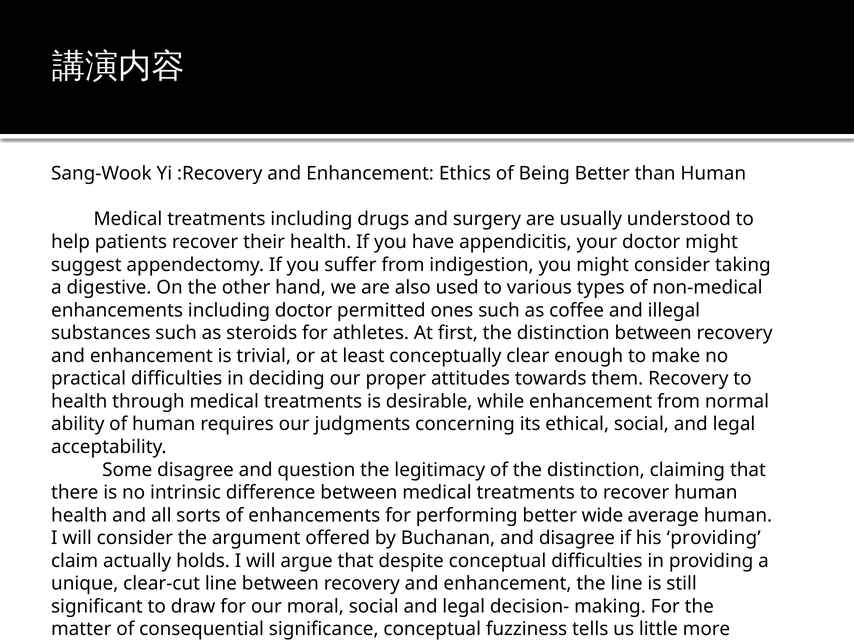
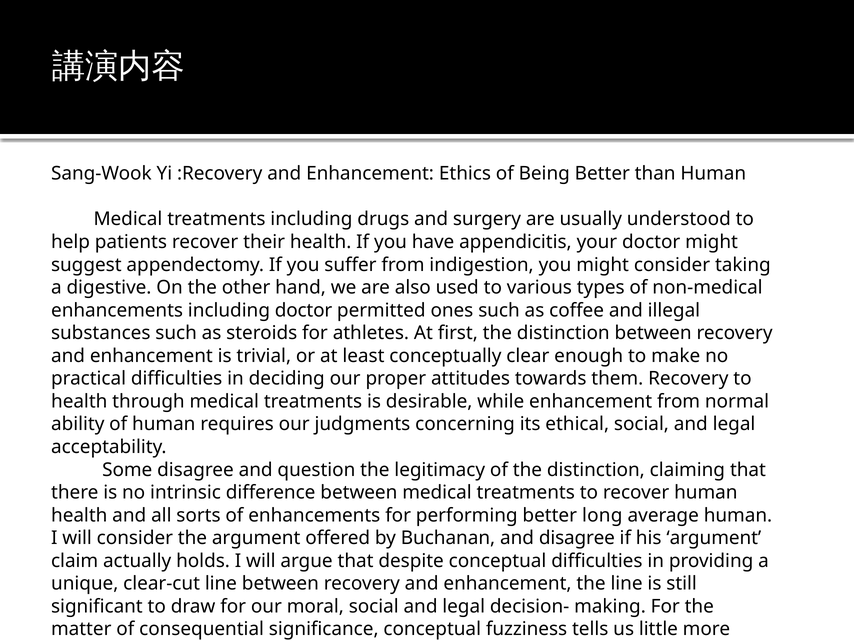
wide: wide -> long
his providing: providing -> argument
